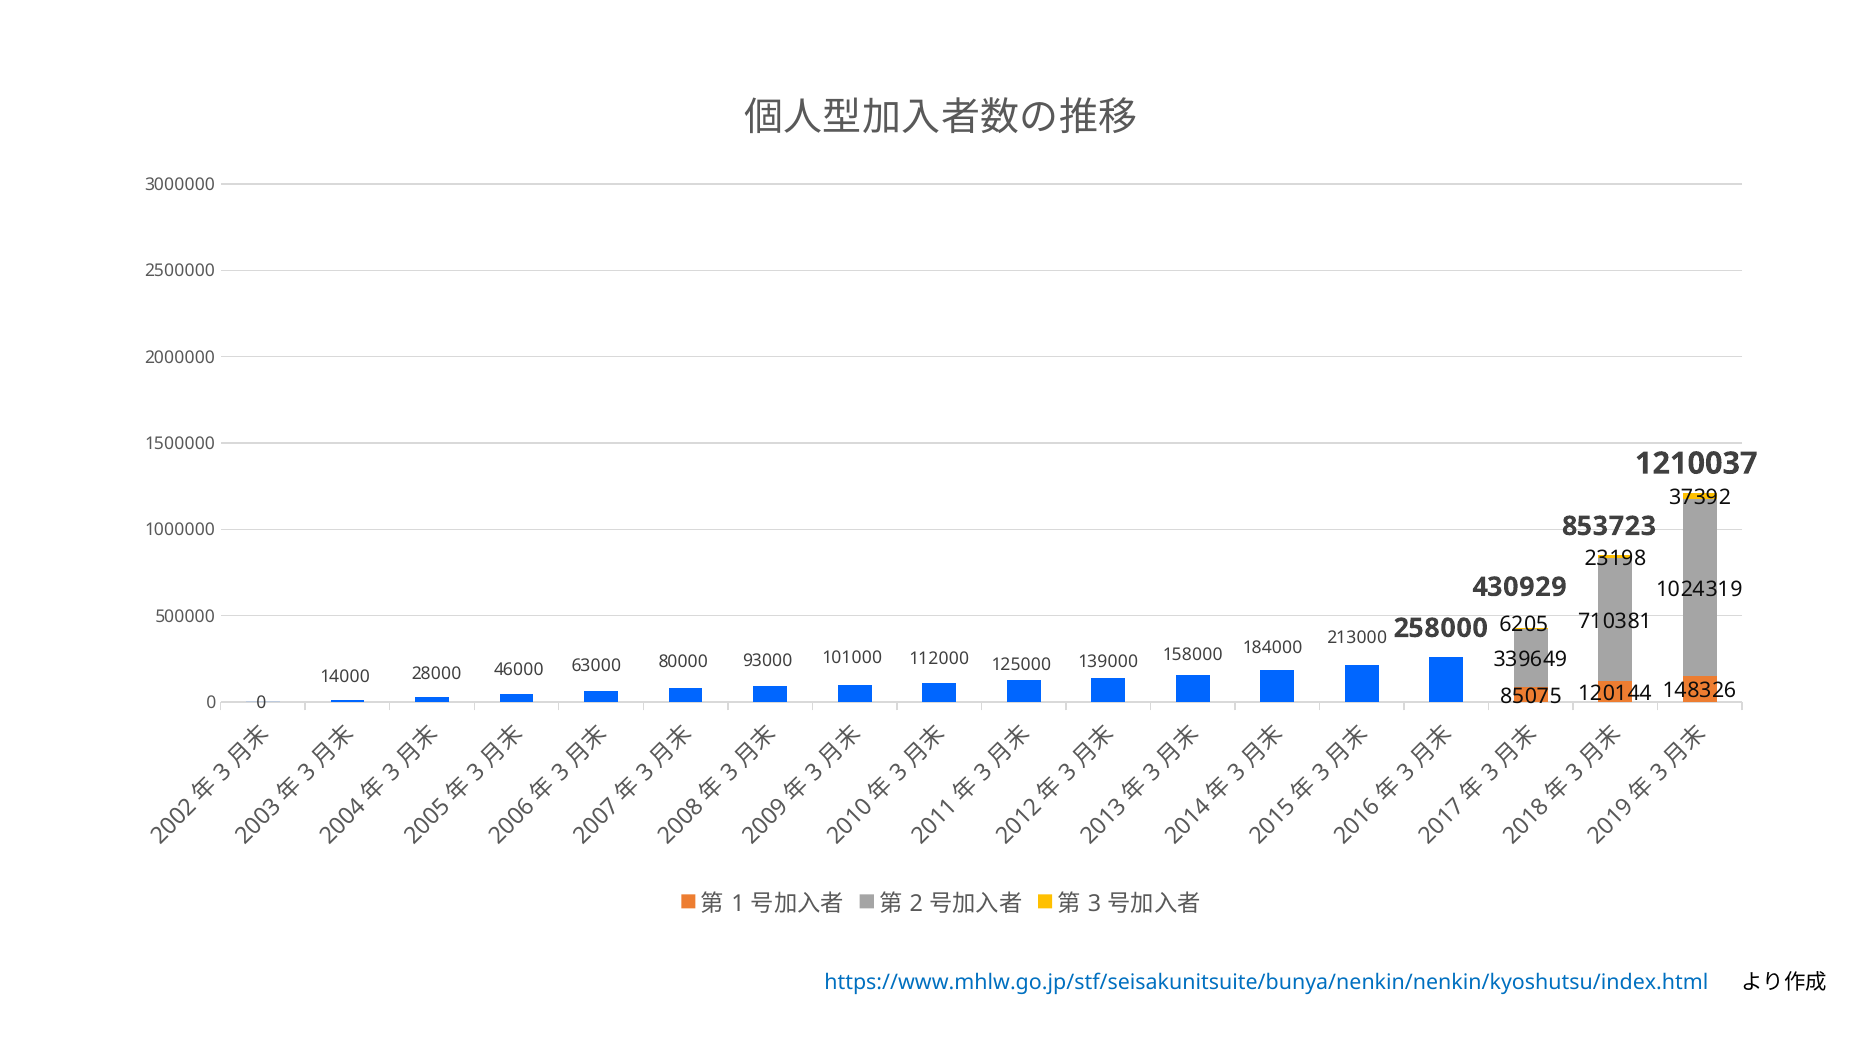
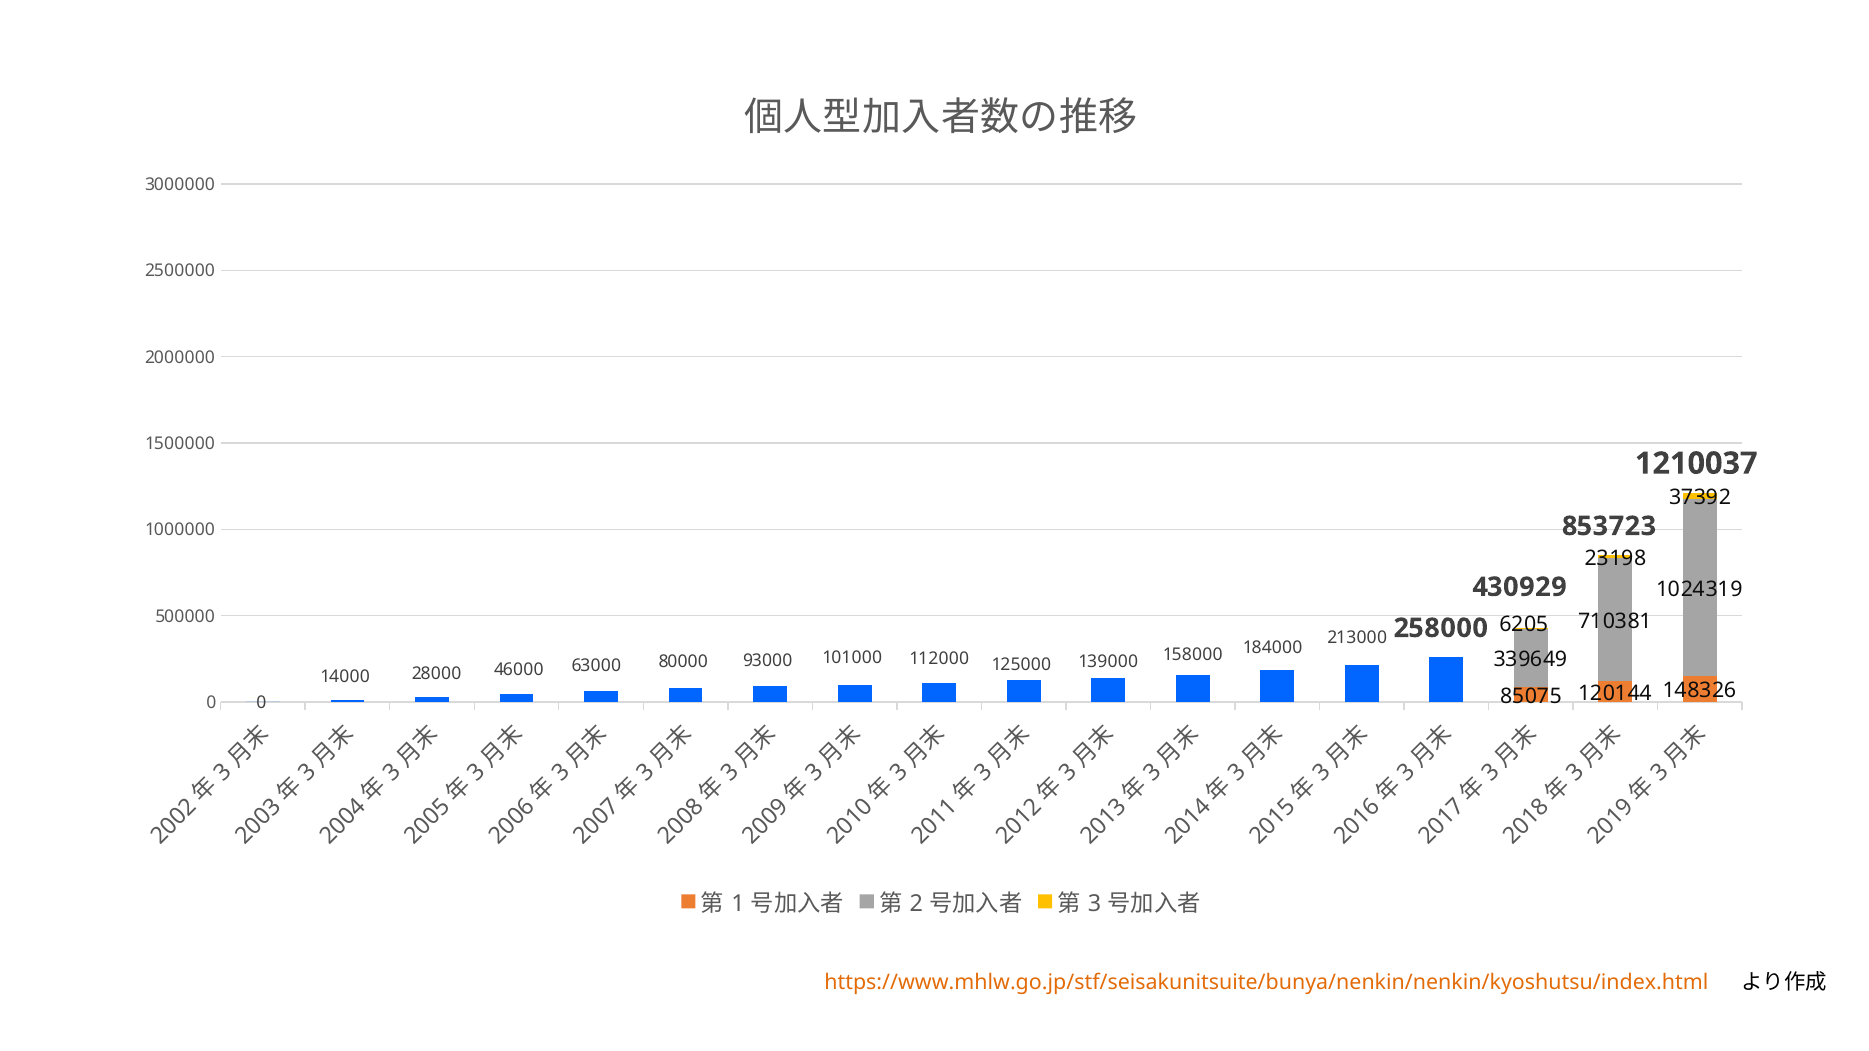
https://www.mhlw.go.jp/stf/seisakunitsuite/bunya/nenkin/nenkin/kyoshutsu/index.html colour: blue -> orange
